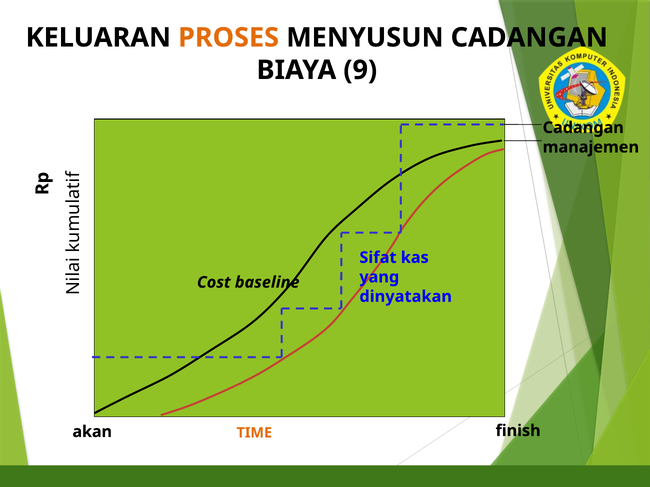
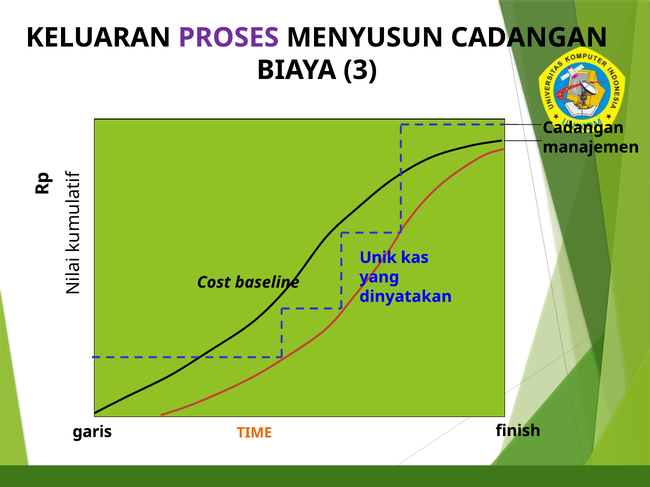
PROSES colour: orange -> purple
9: 9 -> 3
Sifat: Sifat -> Unik
akan: akan -> garis
